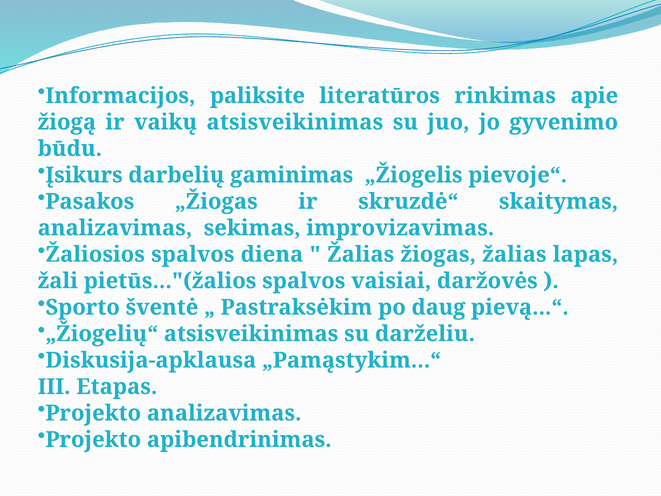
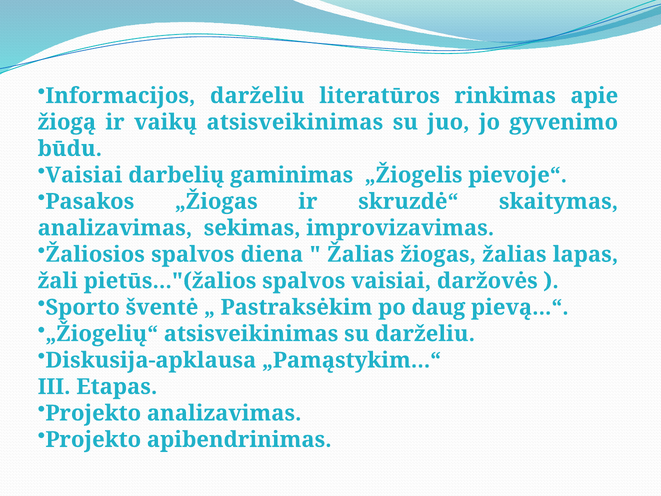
Informacijos paliksite: paliksite -> darželiu
Įsikurs at (84, 175): Įsikurs -> Vaisiai
